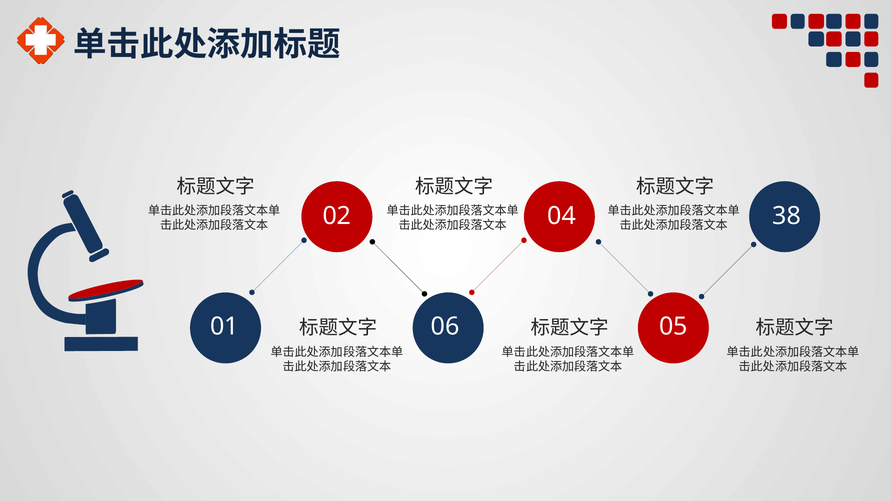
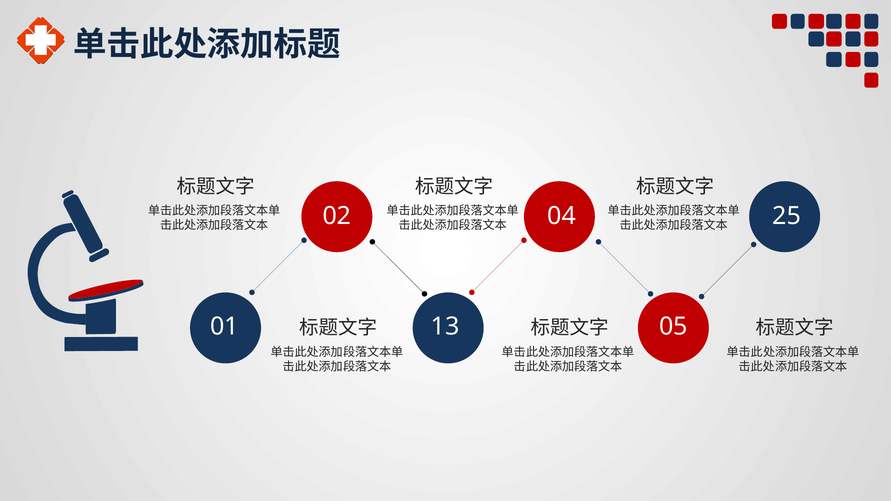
38: 38 -> 25
06: 06 -> 13
